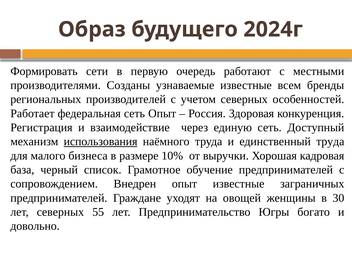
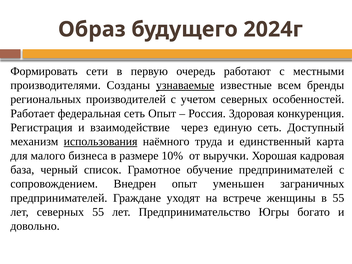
узнаваемые underline: none -> present
единственный труда: труда -> карта
опыт известные: известные -> уменьшен
овощей: овощей -> встрече
в 30: 30 -> 55
